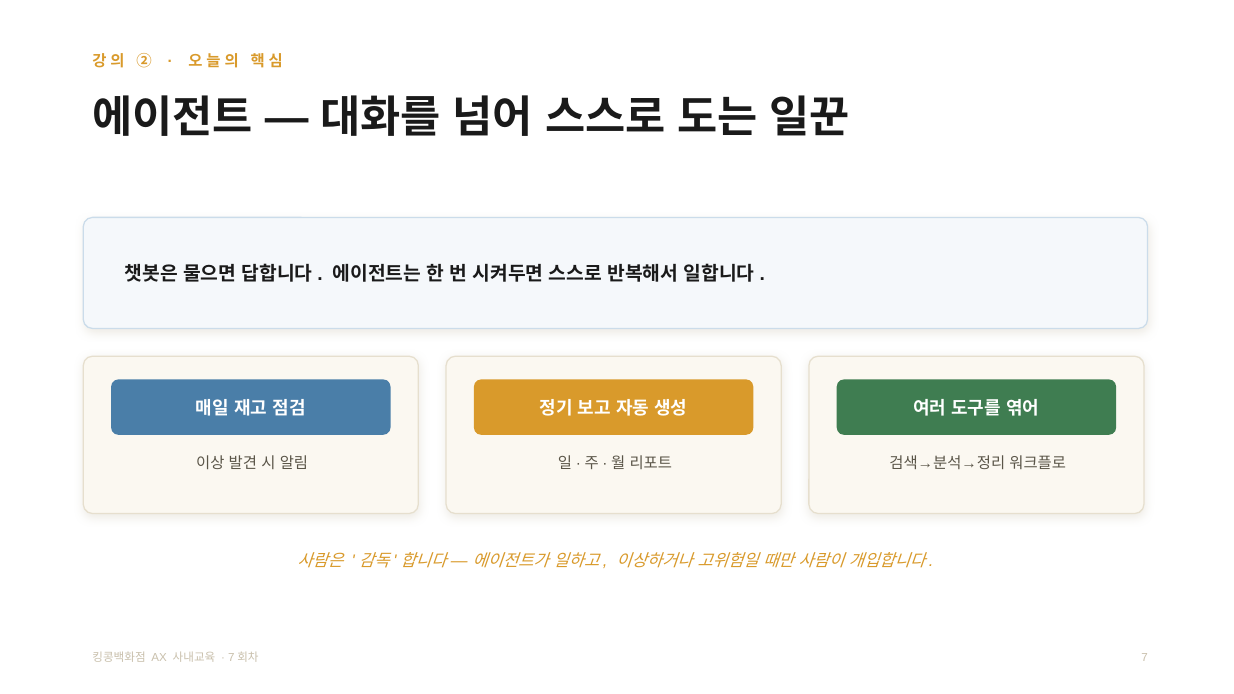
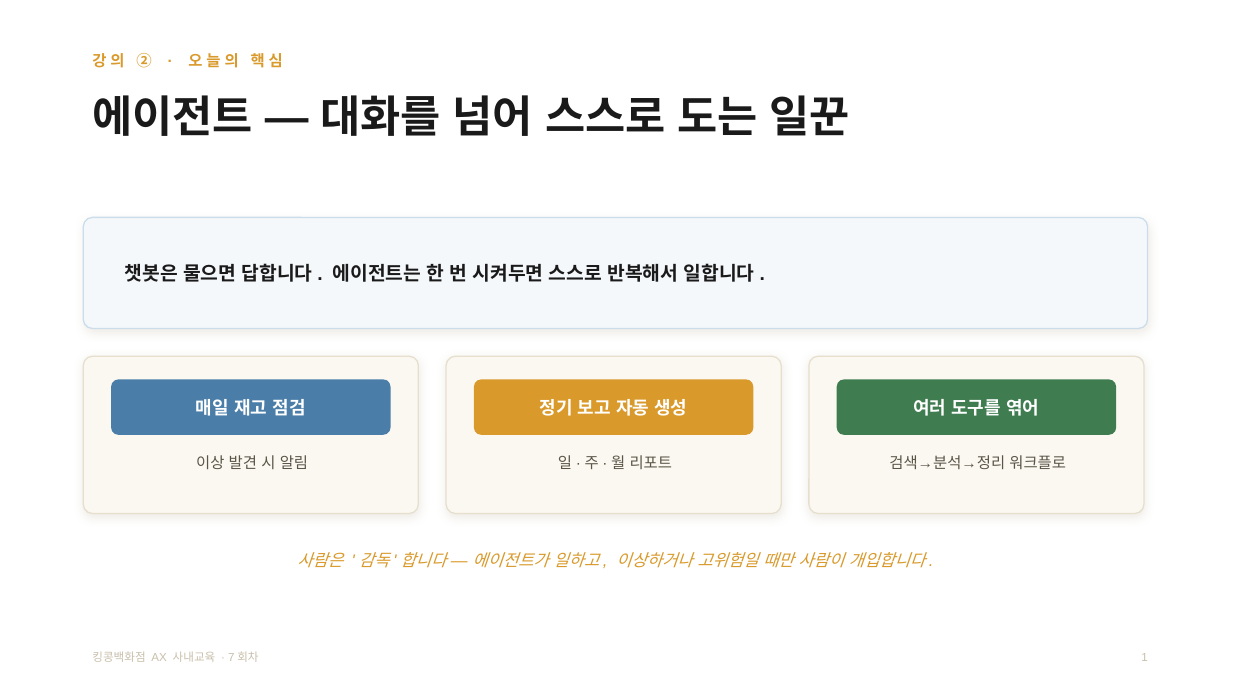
7: 7 -> 1
